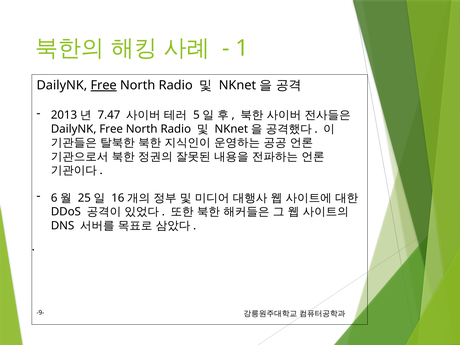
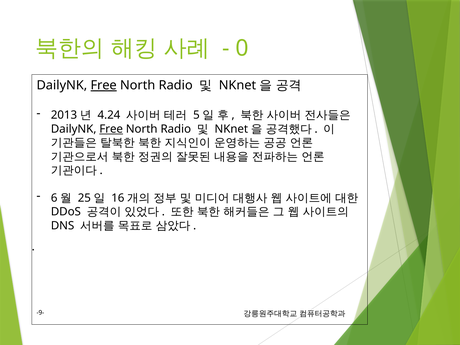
1: 1 -> 0
7.47: 7.47 -> 4.24
Free at (111, 129) underline: none -> present
